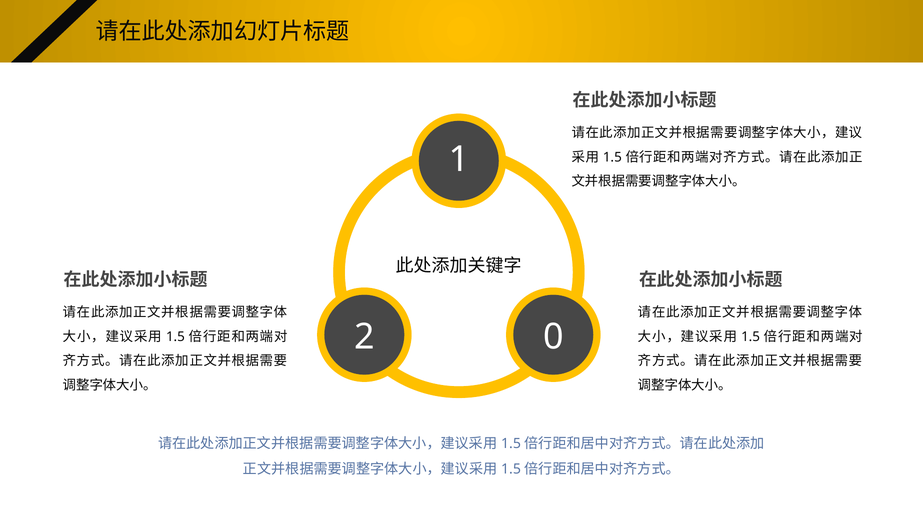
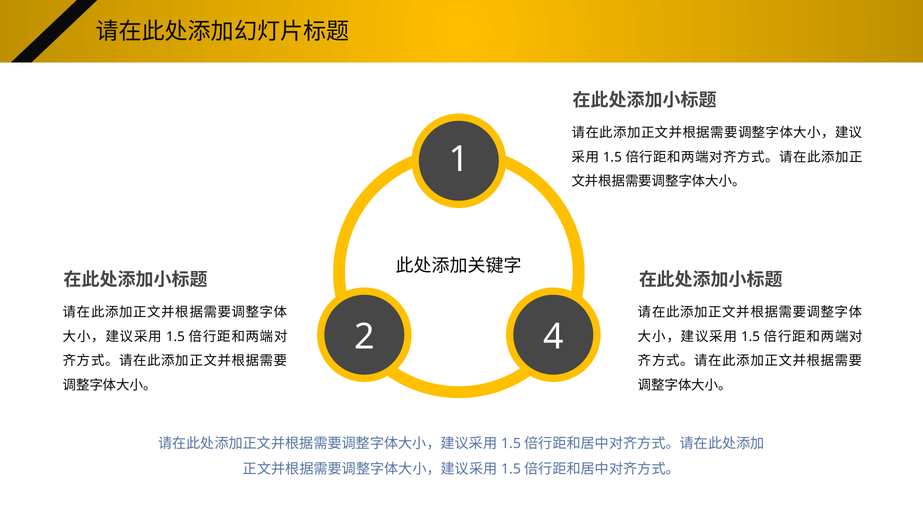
0: 0 -> 4
